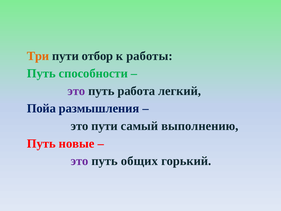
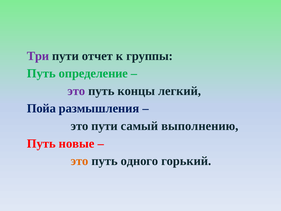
Три colour: orange -> purple
отбор: отбор -> отчет
работы: работы -> группы
способности: способности -> определение
работа: работа -> концы
это at (80, 161) colour: purple -> orange
общих: общих -> одного
